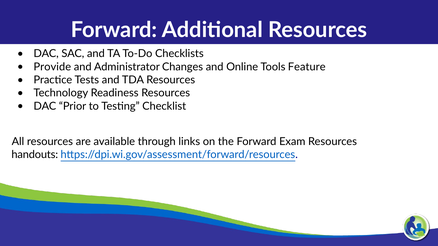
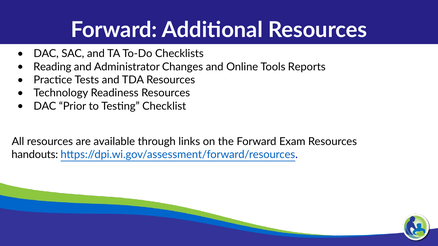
Provide: Provide -> Reading
Feature: Feature -> Reports
